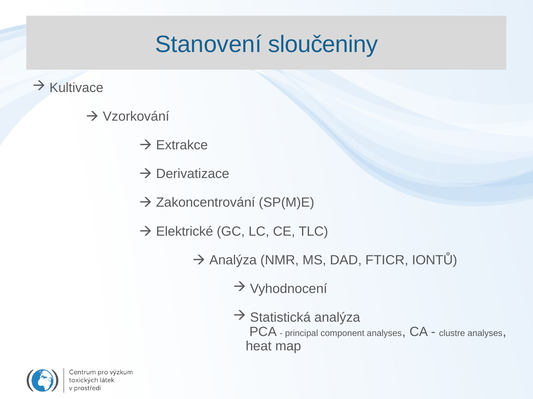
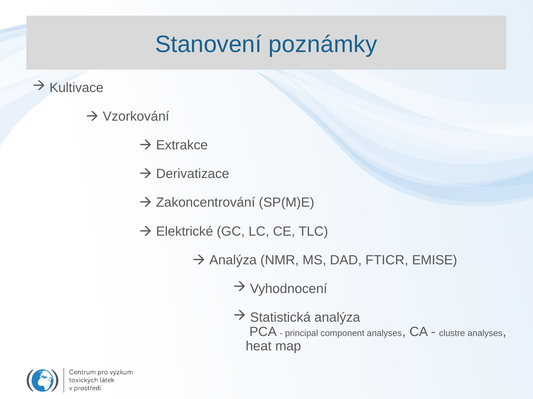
sloučeniny: sloučeniny -> poznámky
IONTŮ: IONTŮ -> EMISE
